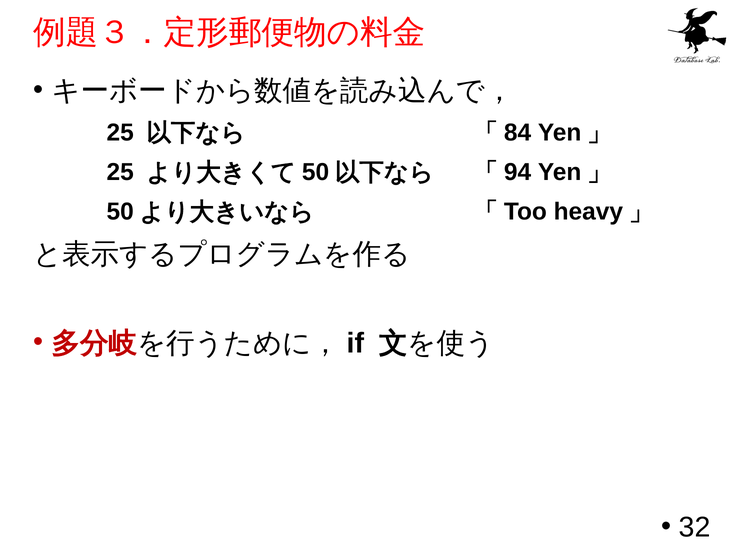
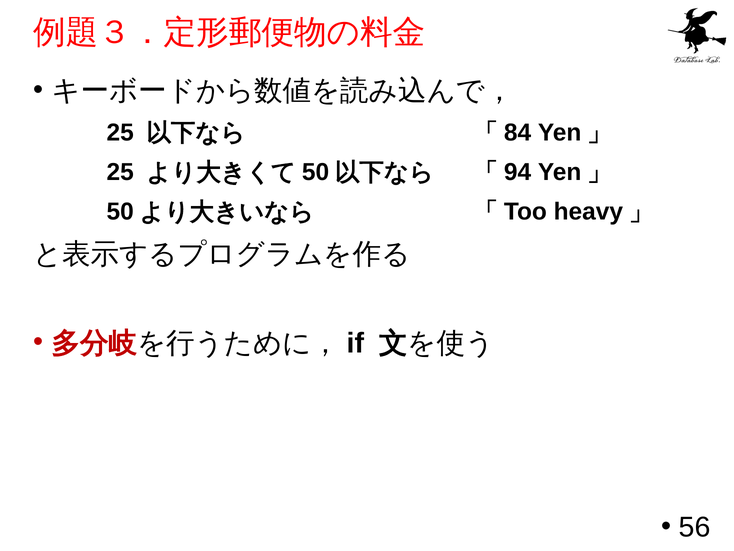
32: 32 -> 56
